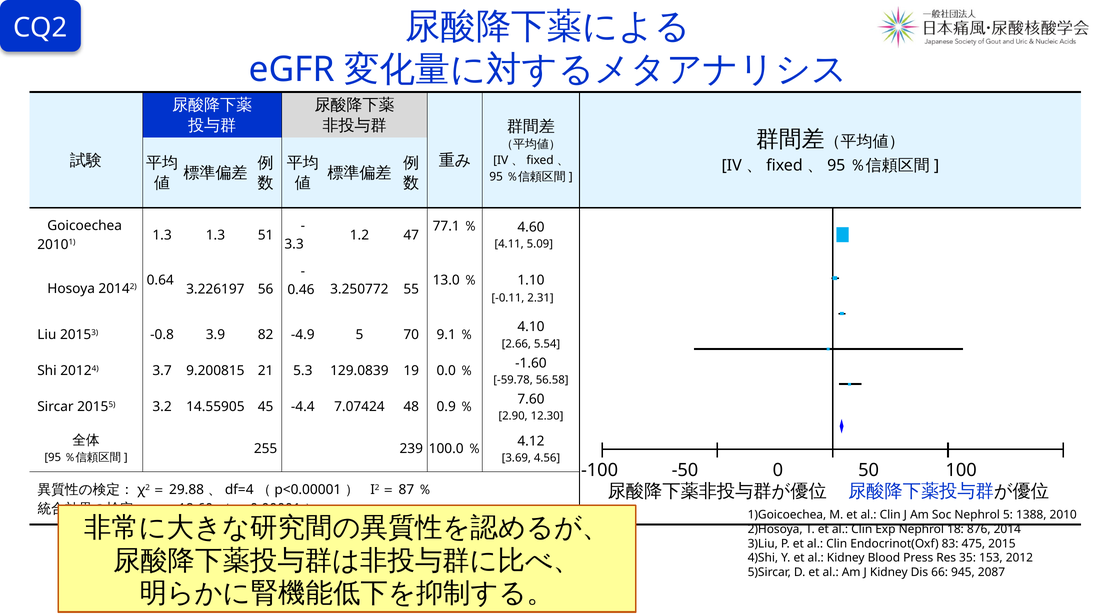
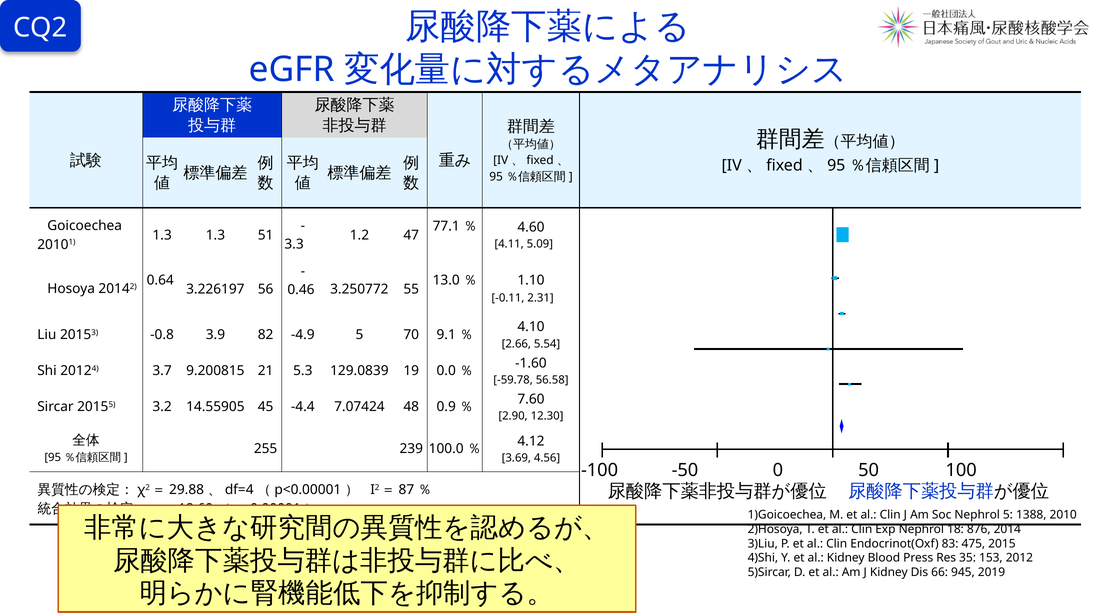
2087: 2087 -> 2019
